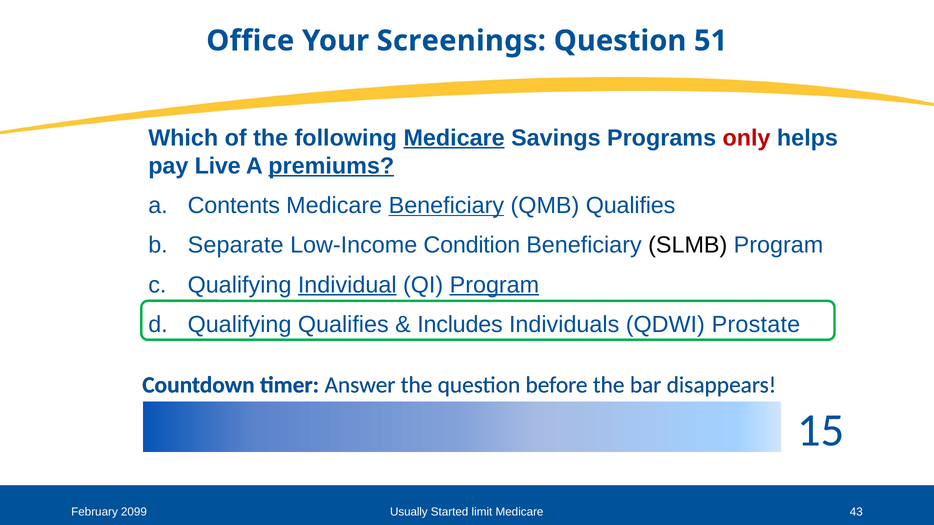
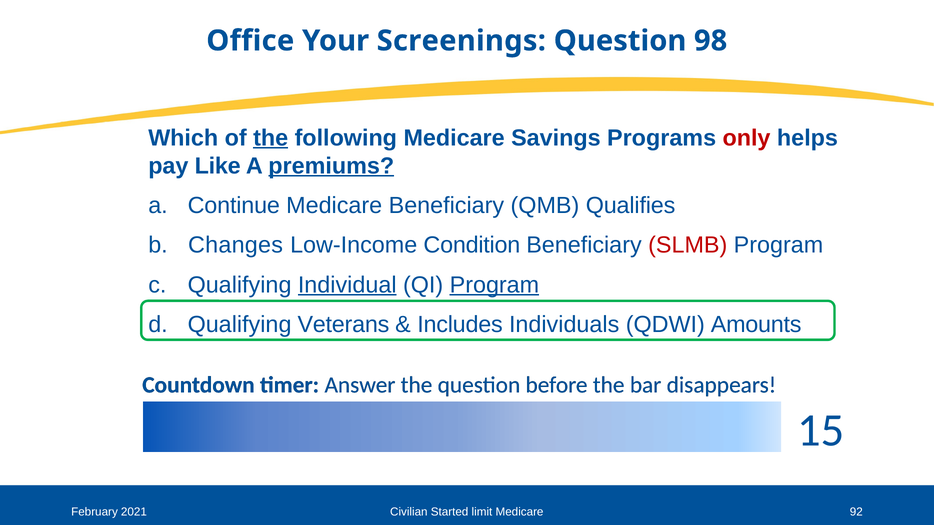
51: 51 -> 98
the at (271, 138) underline: none -> present
Medicare at (454, 138) underline: present -> none
Live: Live -> Like
Contents: Contents -> Continue
Beneficiary at (446, 206) underline: present -> none
Separate: Separate -> Changes
SLMB colour: black -> red
Qualifying Qualifies: Qualifies -> Veterans
Prostate: Prostate -> Amounts
2099: 2099 -> 2021
Usually: Usually -> Civilian
43: 43 -> 92
